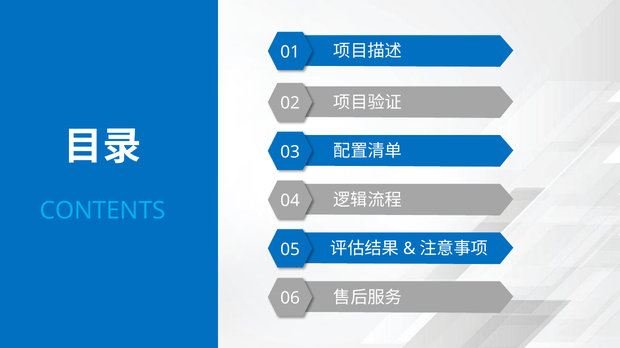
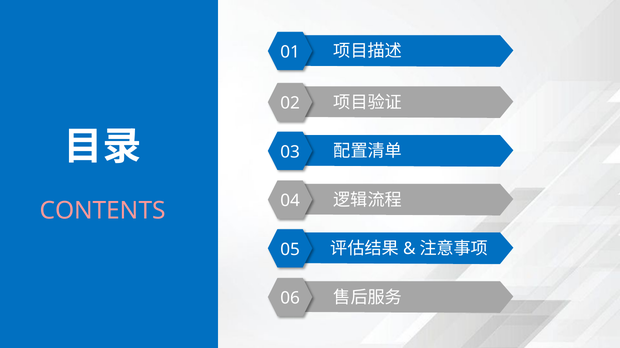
CONTENTS colour: light blue -> pink
